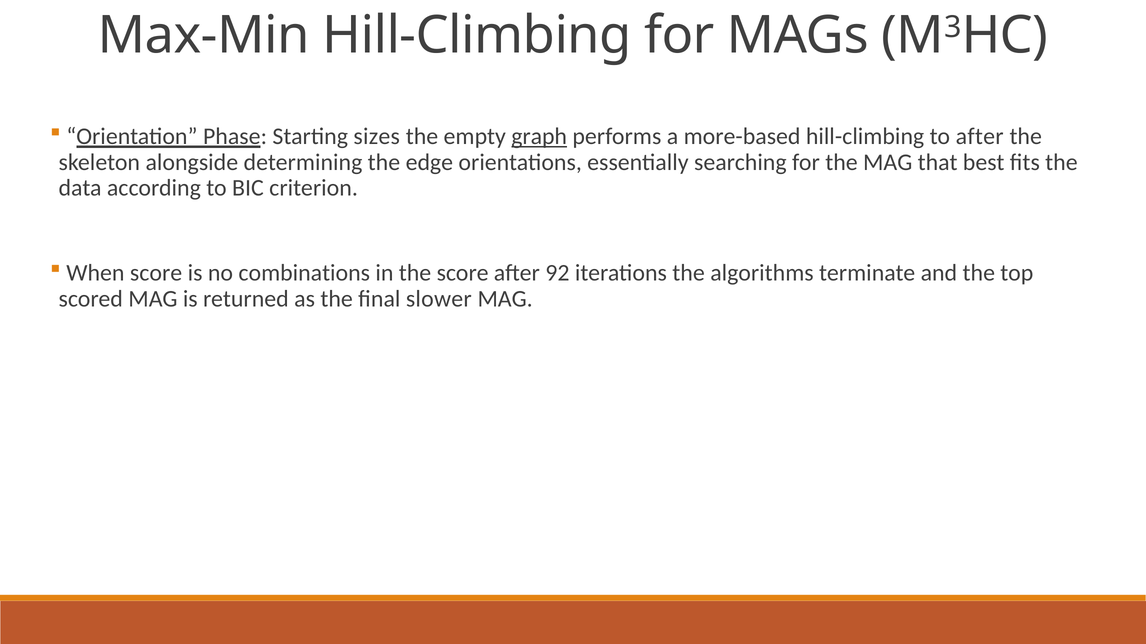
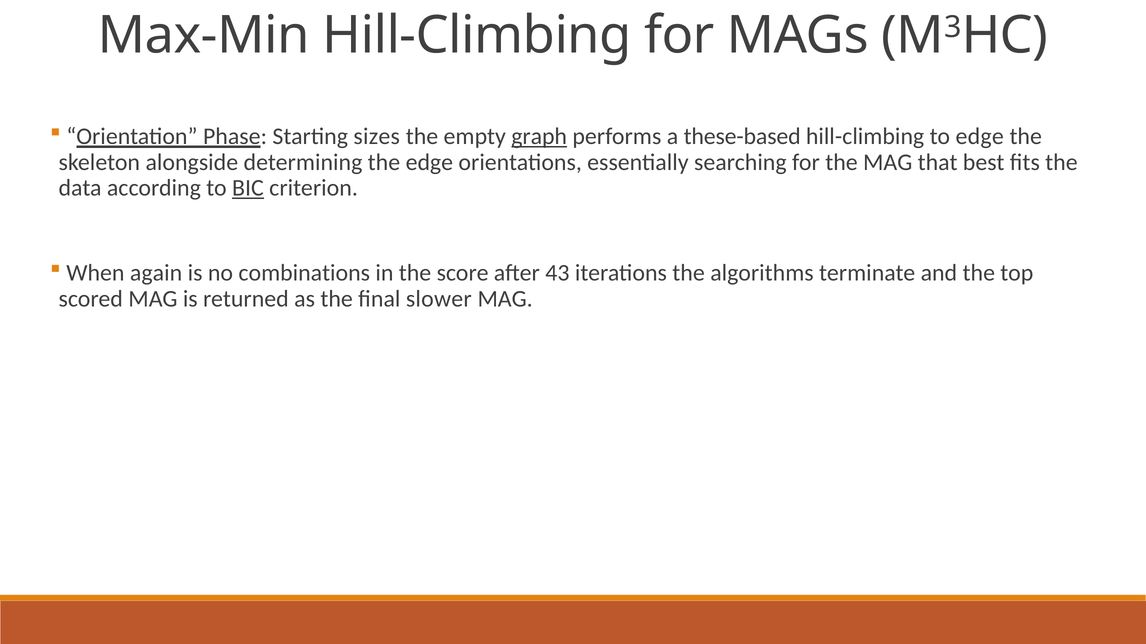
more-based: more-based -> these-based
to after: after -> edge
BIC underline: none -> present
When score: score -> again
92: 92 -> 43
